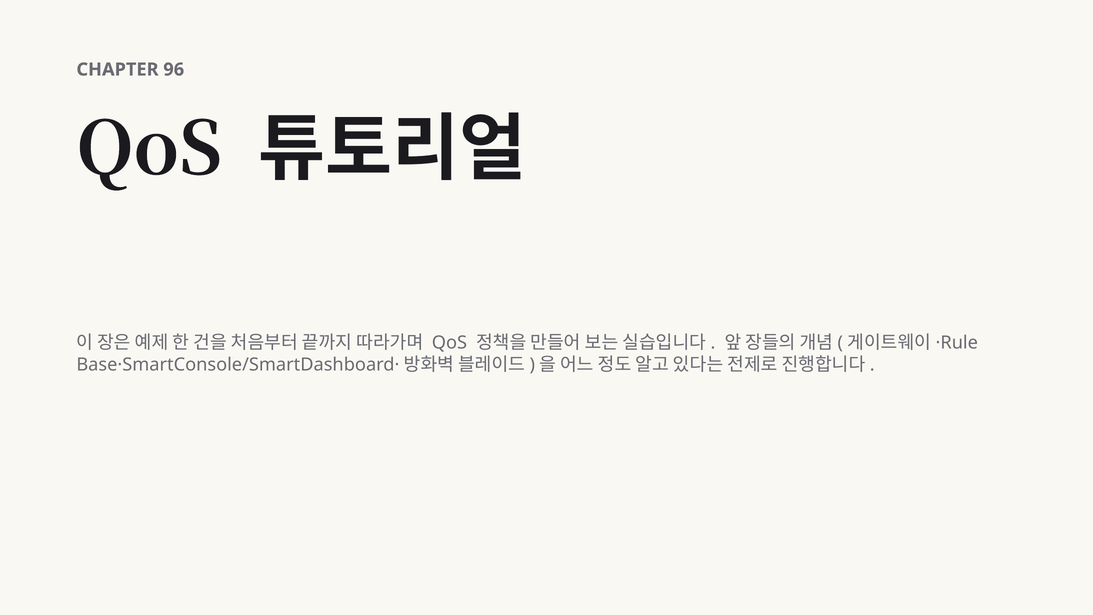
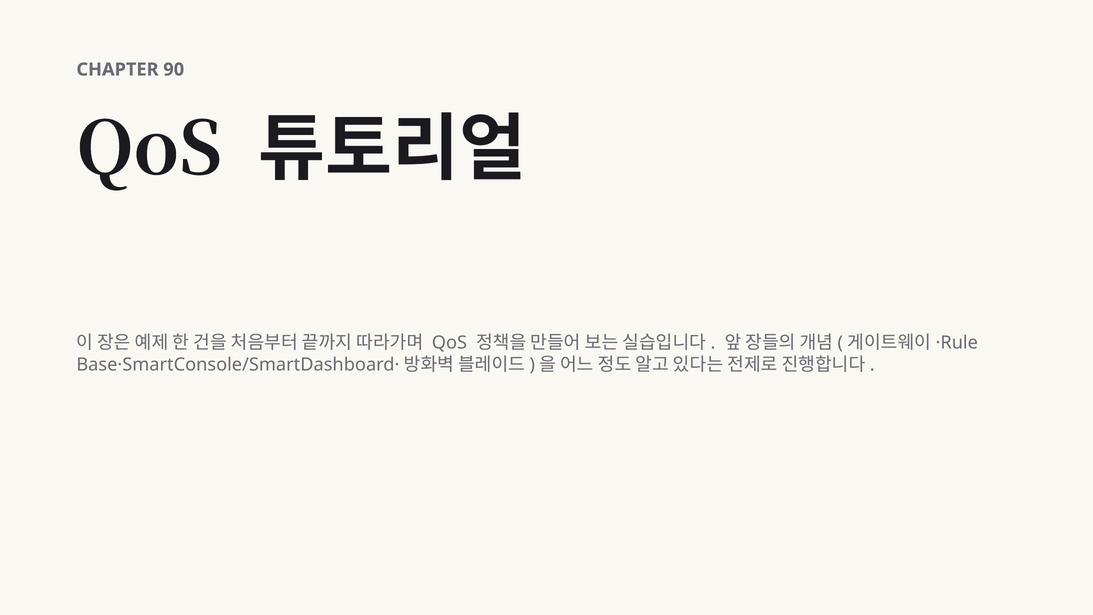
96: 96 -> 90
